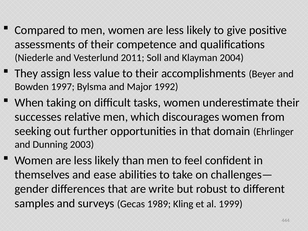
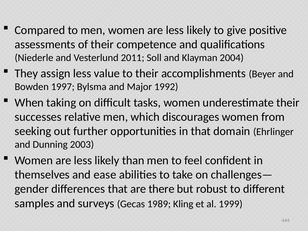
write: write -> there
